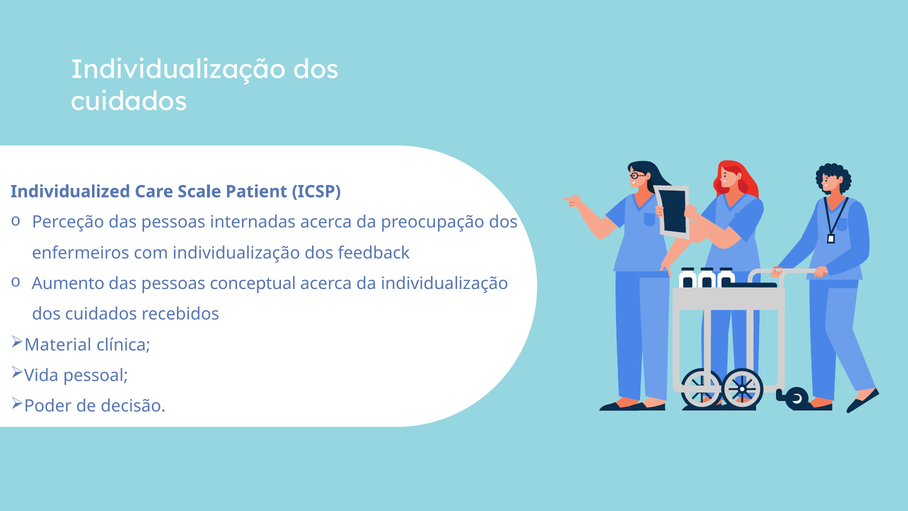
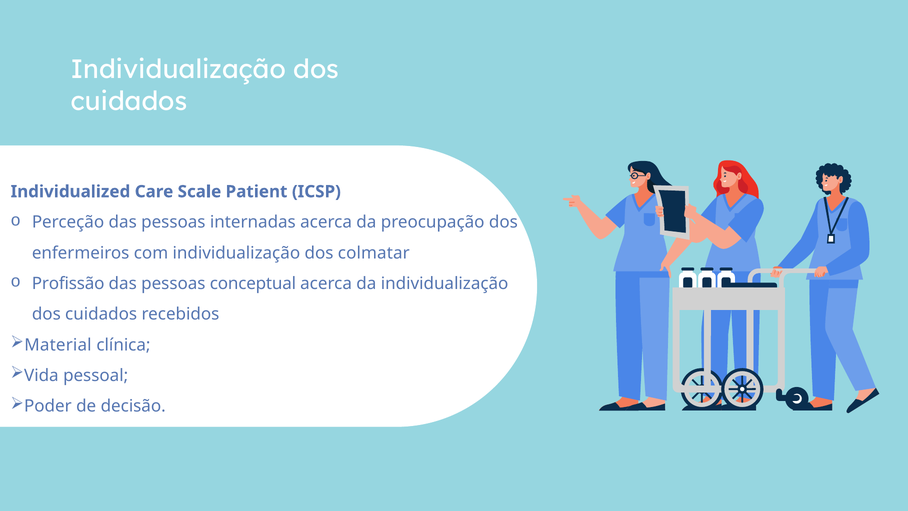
feedback: feedback -> colmatar
Aumento: Aumento -> Profissão
